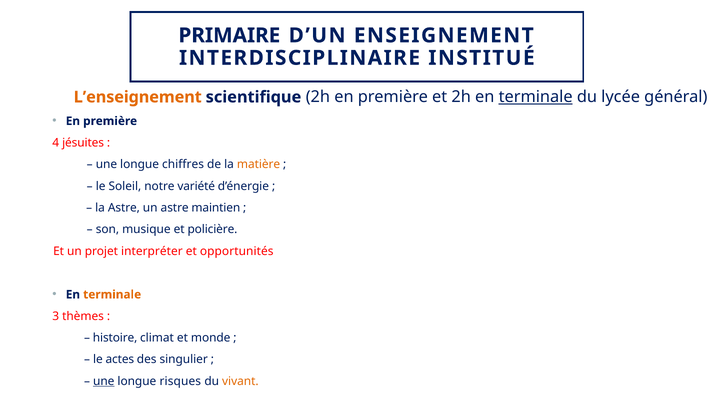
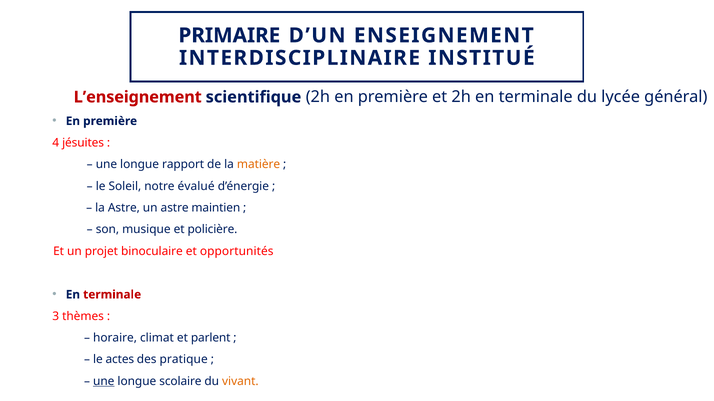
L’enseignement colour: orange -> red
terminale at (536, 97) underline: present -> none
chiffres: chiffres -> rapport
variété: variété -> évalué
interpréter: interpréter -> binoculaire
terminale at (112, 295) colour: orange -> red
histoire: histoire -> horaire
monde: monde -> parlent
singulier: singulier -> pratique
risques: risques -> scolaire
